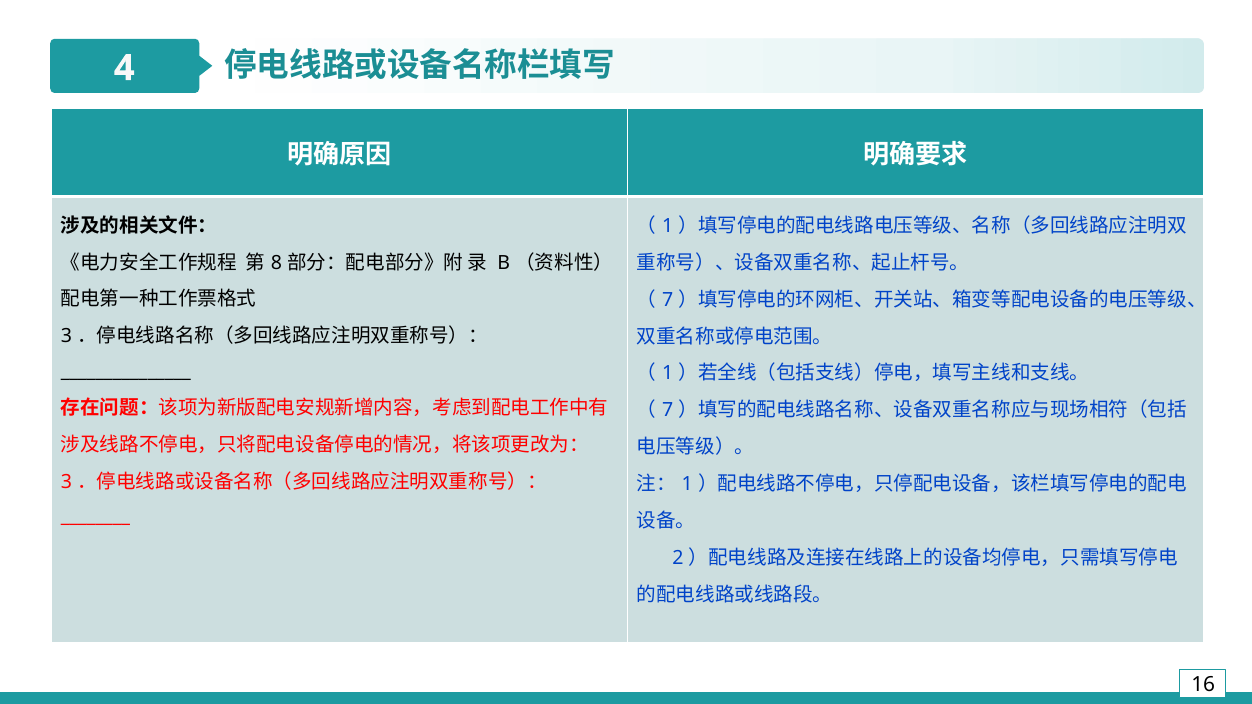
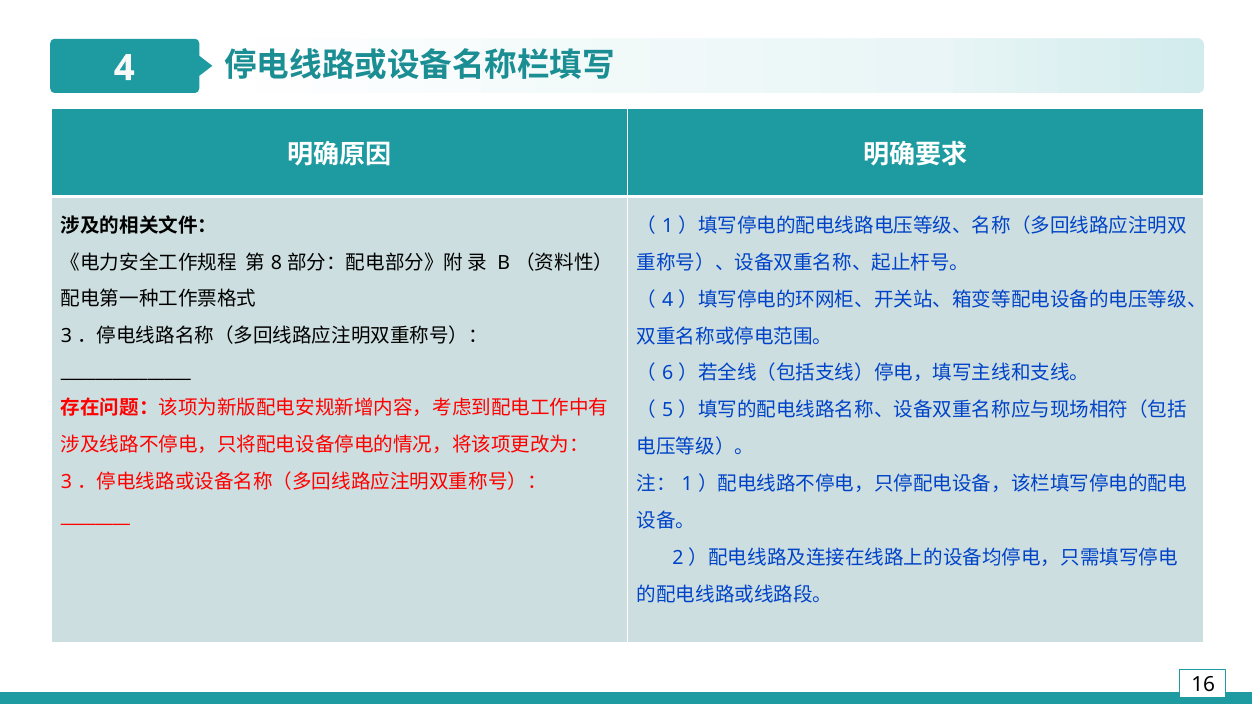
7 at (668, 300): 7 -> 4
1 at (668, 374): 1 -> 6
7 at (668, 411): 7 -> 5
